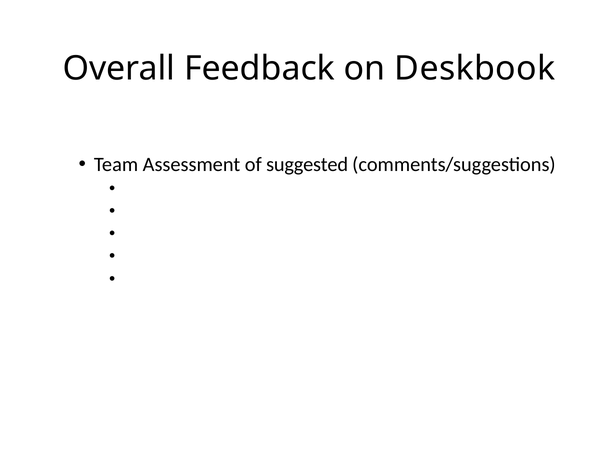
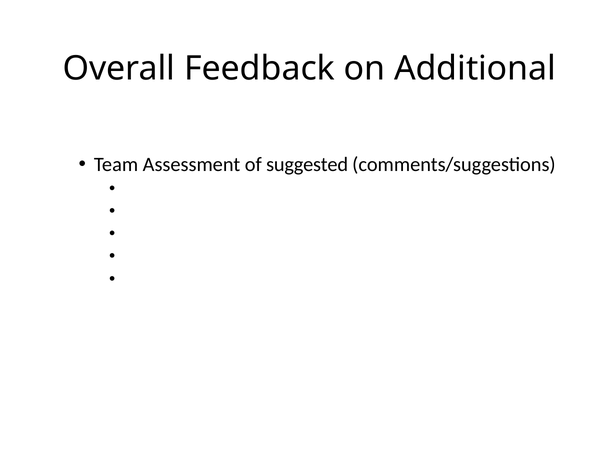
Deskbook: Deskbook -> Additional
